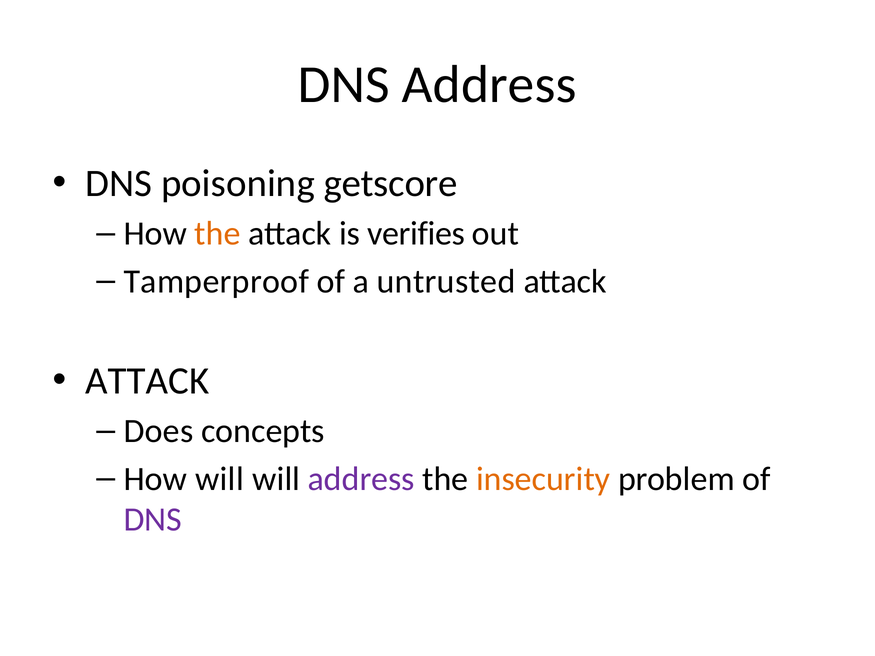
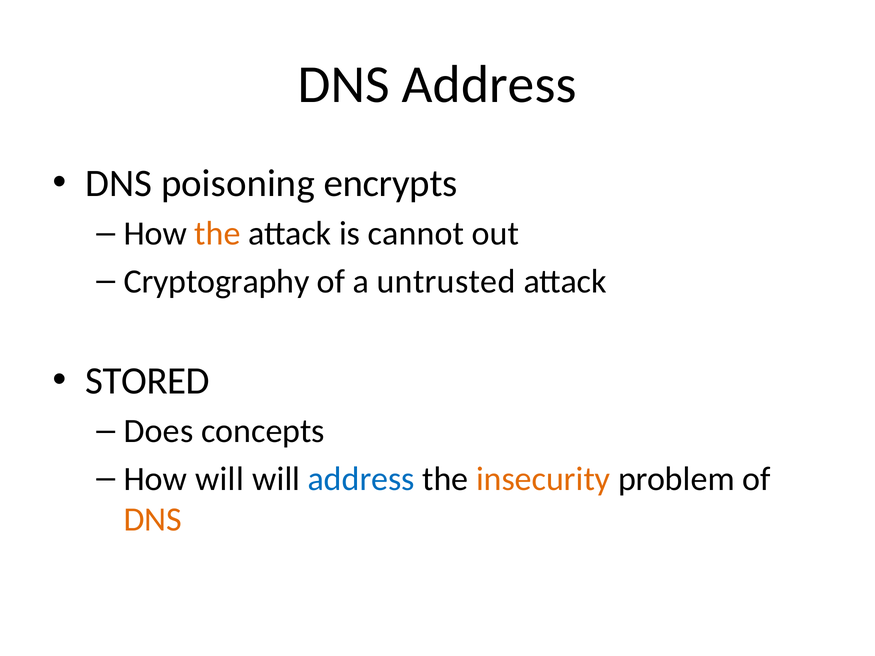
getscore: getscore -> encrypts
verifies: verifies -> cannot
Tamperproof: Tamperproof -> Cryptography
ATTACK at (147, 381): ATTACK -> STORED
address at (361, 479) colour: purple -> blue
DNS at (153, 520) colour: purple -> orange
